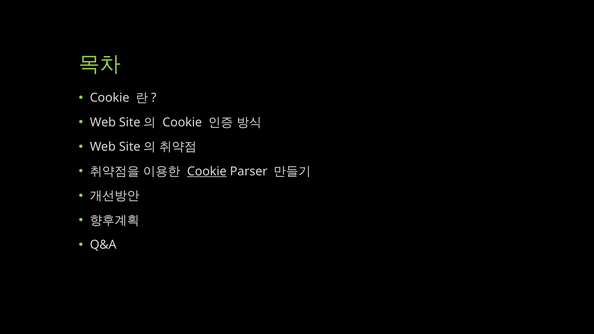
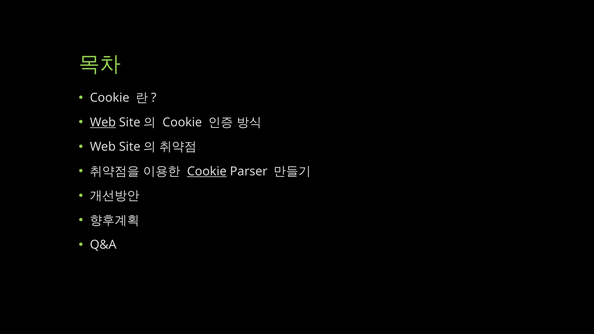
Web at (103, 122) underline: none -> present
